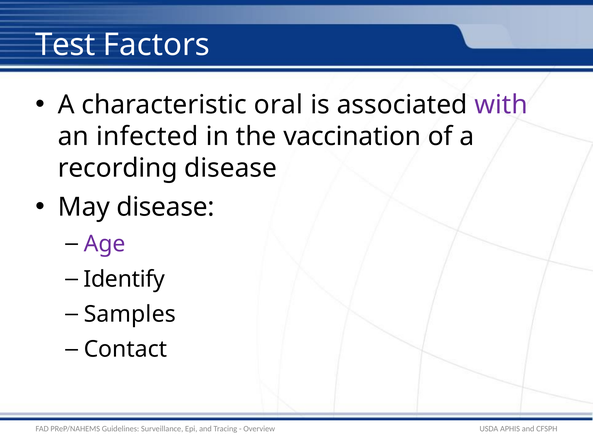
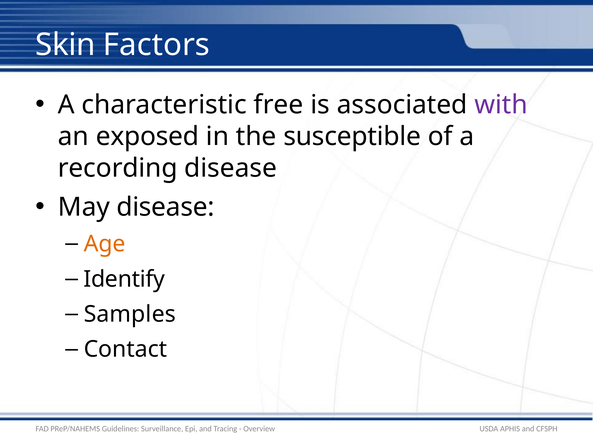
Test: Test -> Skin
oral: oral -> free
infected: infected -> exposed
vaccination: vaccination -> susceptible
Age colour: purple -> orange
